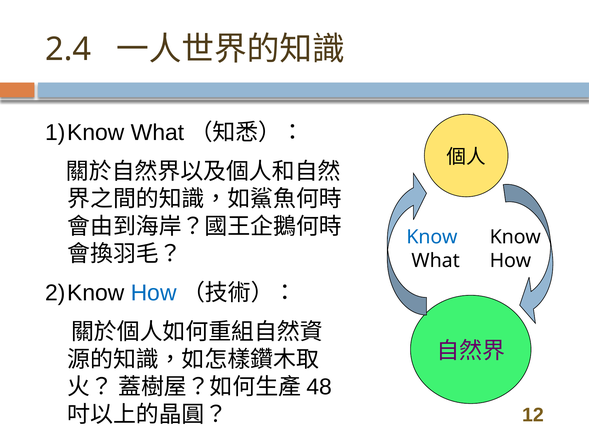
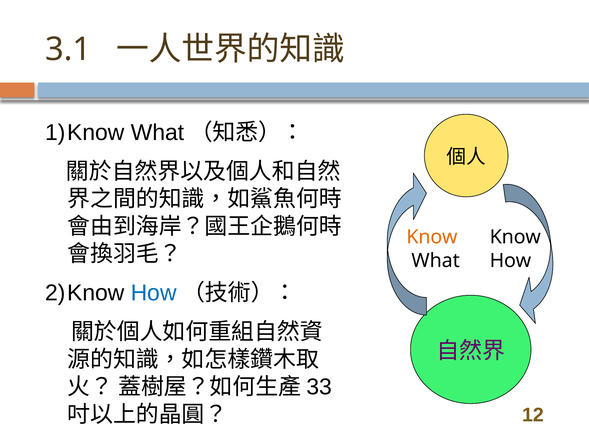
2.4: 2.4 -> 3.1
Know at (432, 237) colour: blue -> orange
48: 48 -> 33
